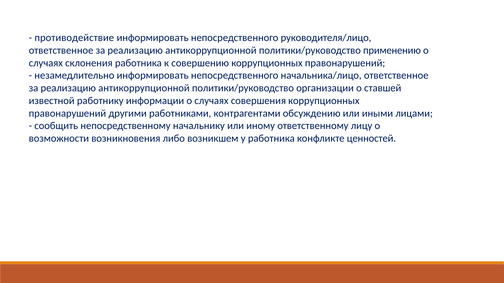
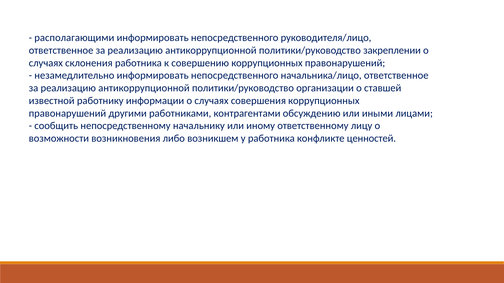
противодействие: противодействие -> располагающими
применению: применению -> закреплении
